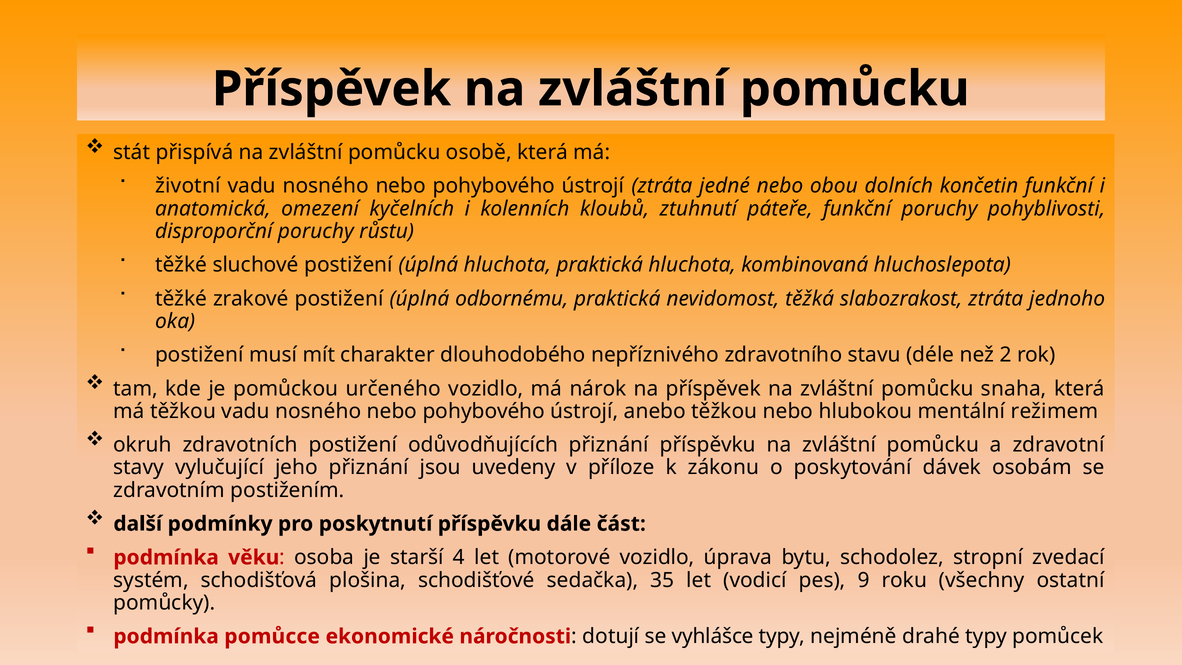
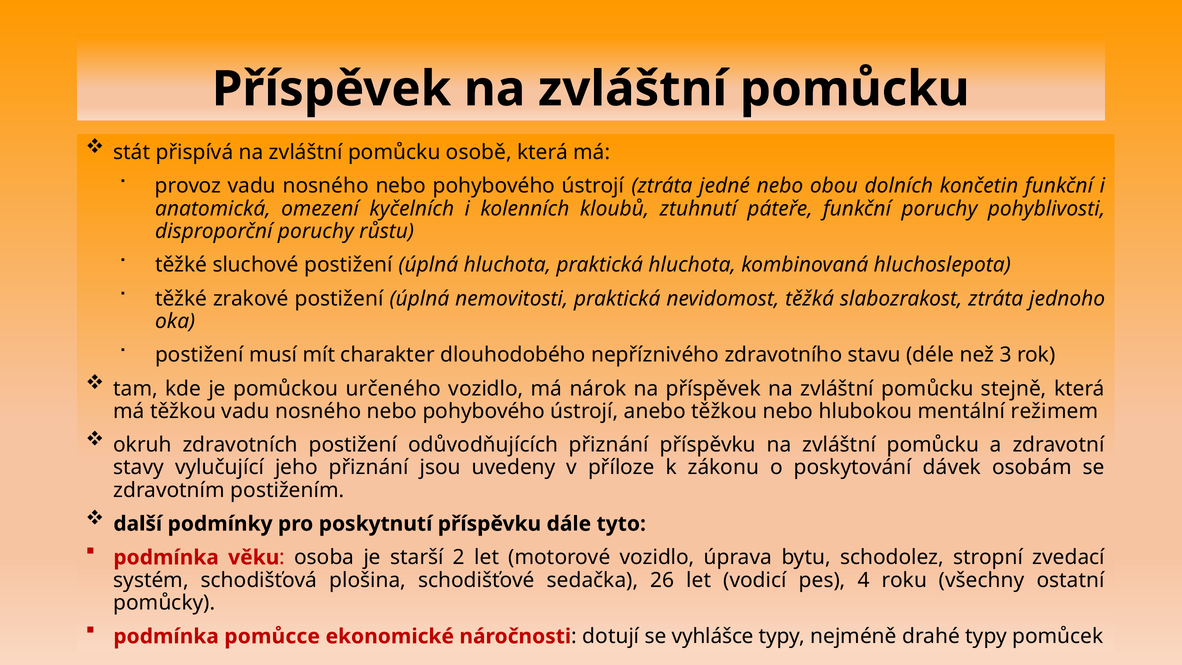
životní: životní -> provoz
odbornému: odbornému -> nemovitosti
2: 2 -> 3
snaha: snaha -> stejně
část: část -> tyto
4: 4 -> 2
35: 35 -> 26
9: 9 -> 4
